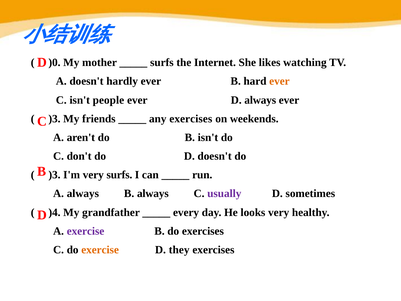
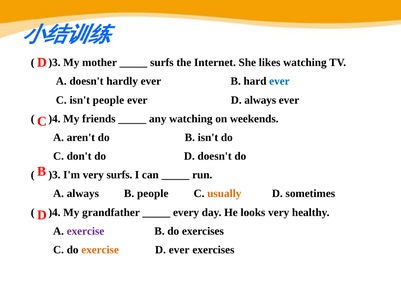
)0 at (54, 63): )0 -> )3
ever at (279, 81) colour: orange -> blue
)3 at (54, 119): )3 -> )4
any exercises: exercises -> watching
B always: always -> people
usually colour: purple -> orange
D they: they -> ever
